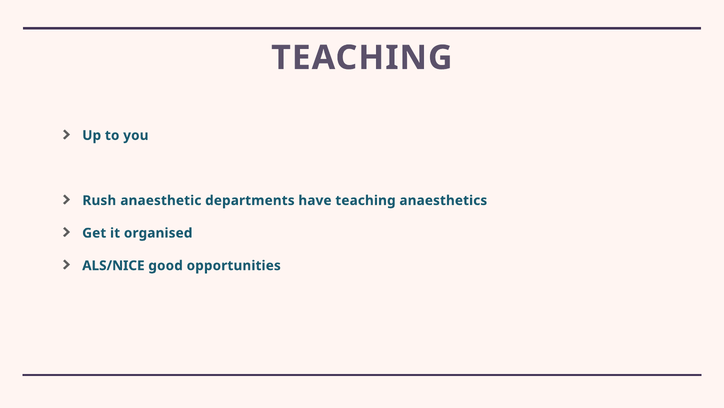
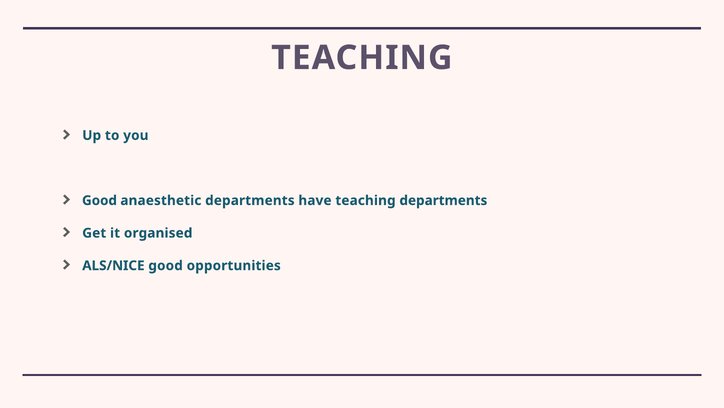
Rush at (99, 200): Rush -> Good
teaching anaesthetics: anaesthetics -> departments
